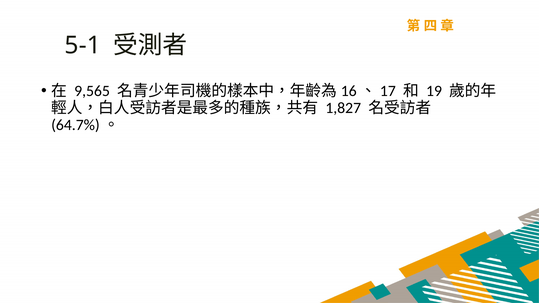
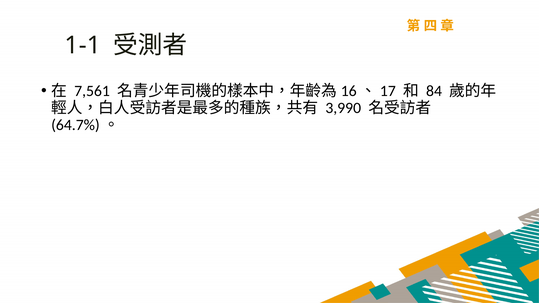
5-1: 5-1 -> 1-1
9,565: 9,565 -> 7,561
19: 19 -> 84
1,827: 1,827 -> 3,990
